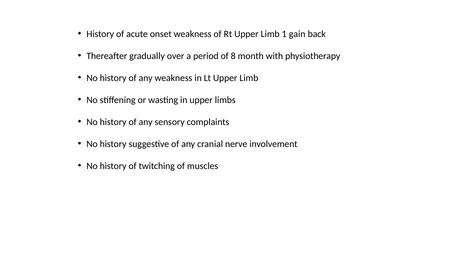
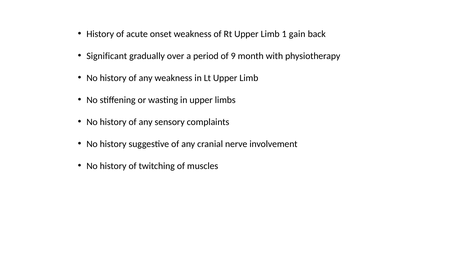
Thereafter: Thereafter -> Significant
8: 8 -> 9
